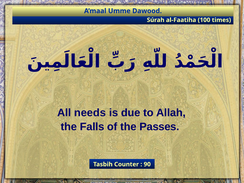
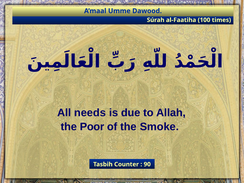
Falls: Falls -> Poor
Passes: Passes -> Smoke
